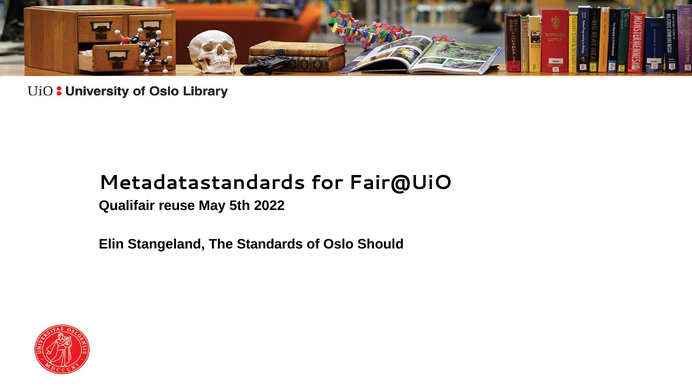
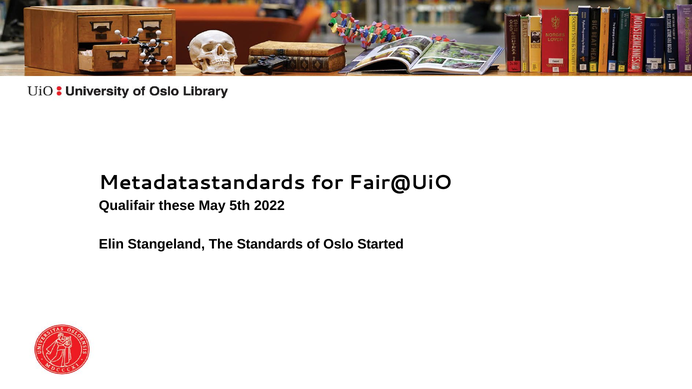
reuse: reuse -> these
Should: Should -> Started
